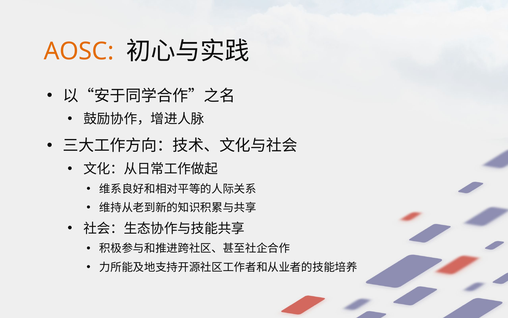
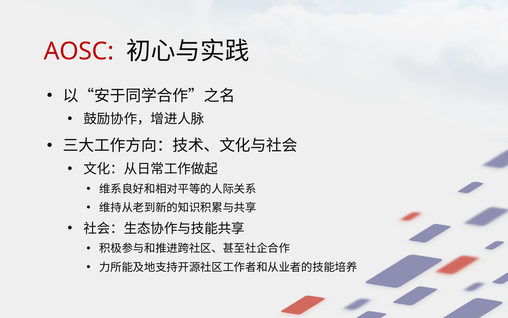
AOSC colour: orange -> red
